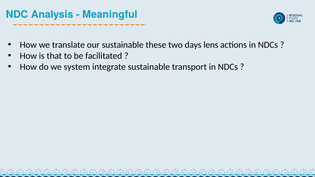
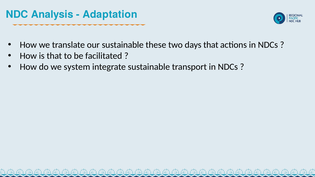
Meaningful: Meaningful -> Adaptation
days lens: lens -> that
